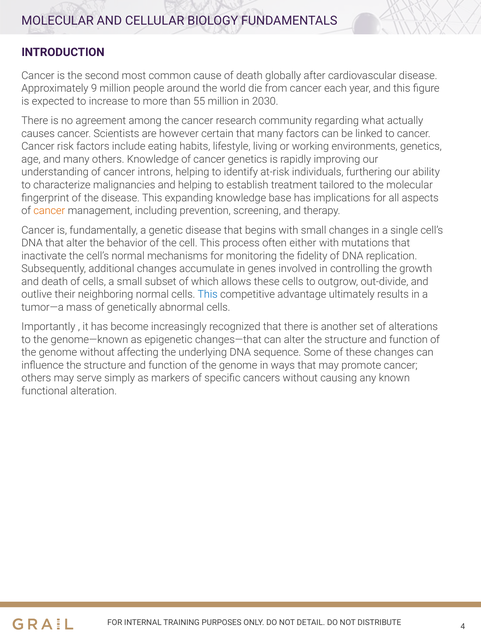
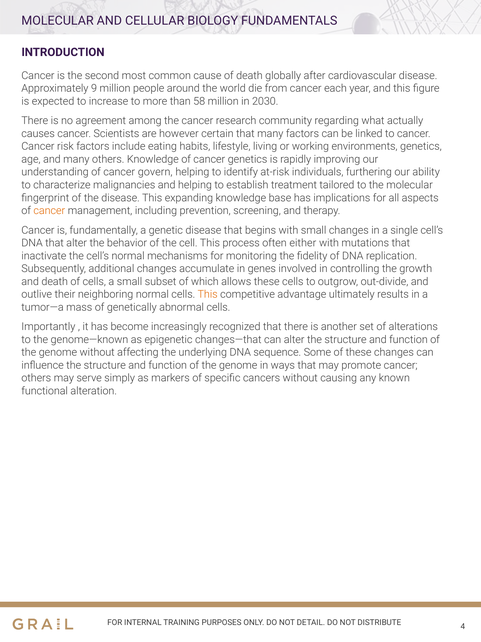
55: 55 -> 58
introns: introns -> govern
This at (208, 294) colour: blue -> orange
